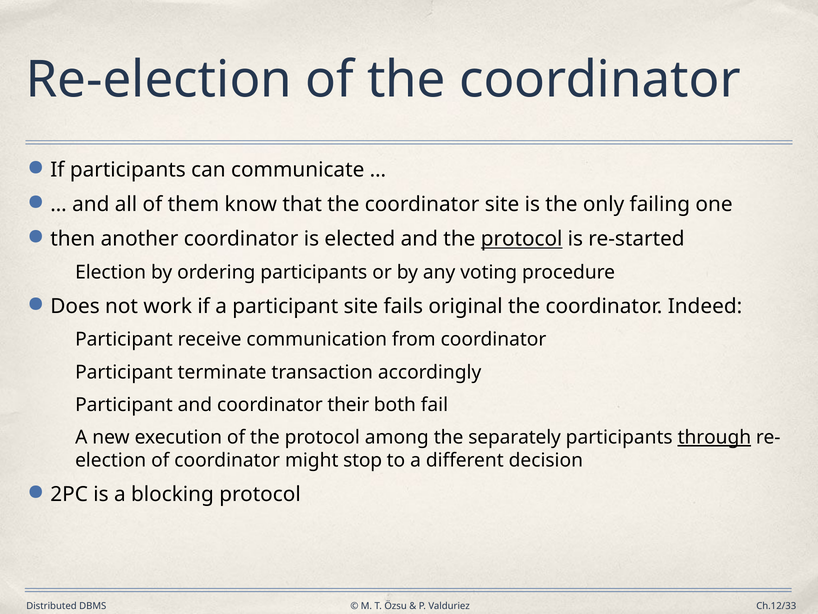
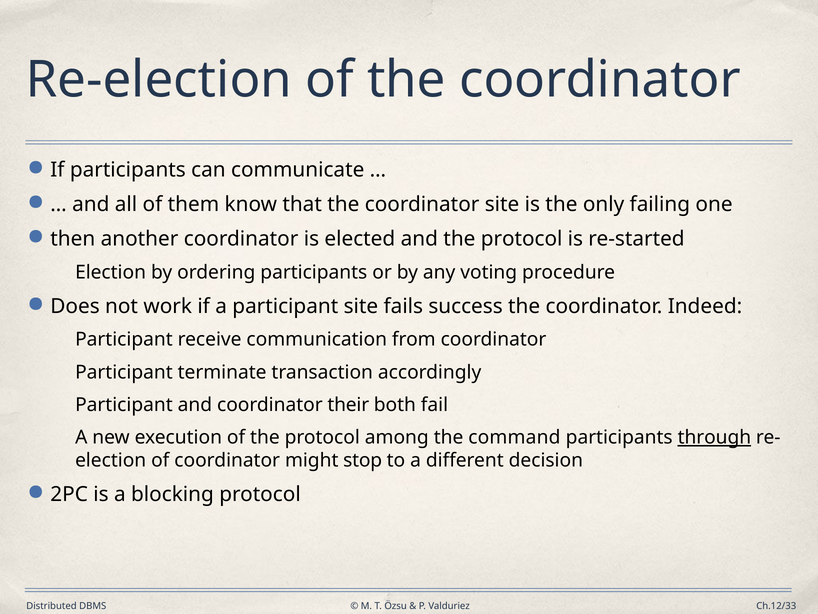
protocol at (522, 239) underline: present -> none
original: original -> success
separately: separately -> command
